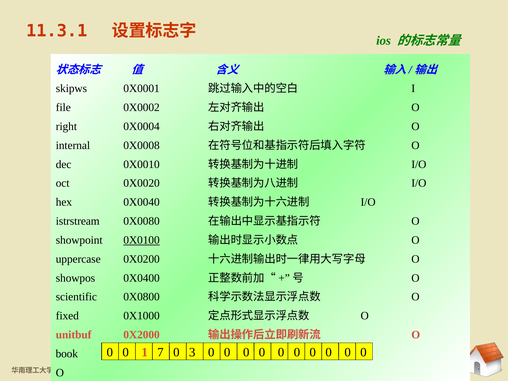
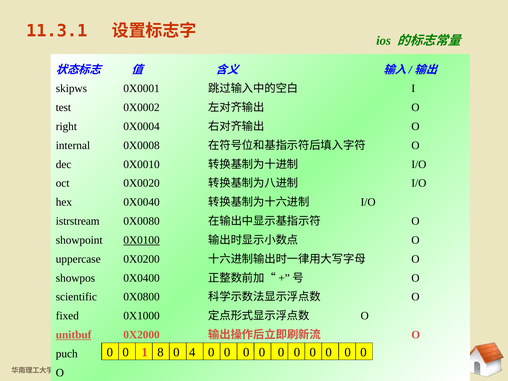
file: file -> test
unitbuf underline: none -> present
7: 7 -> 8
3: 3 -> 4
book: book -> puch
